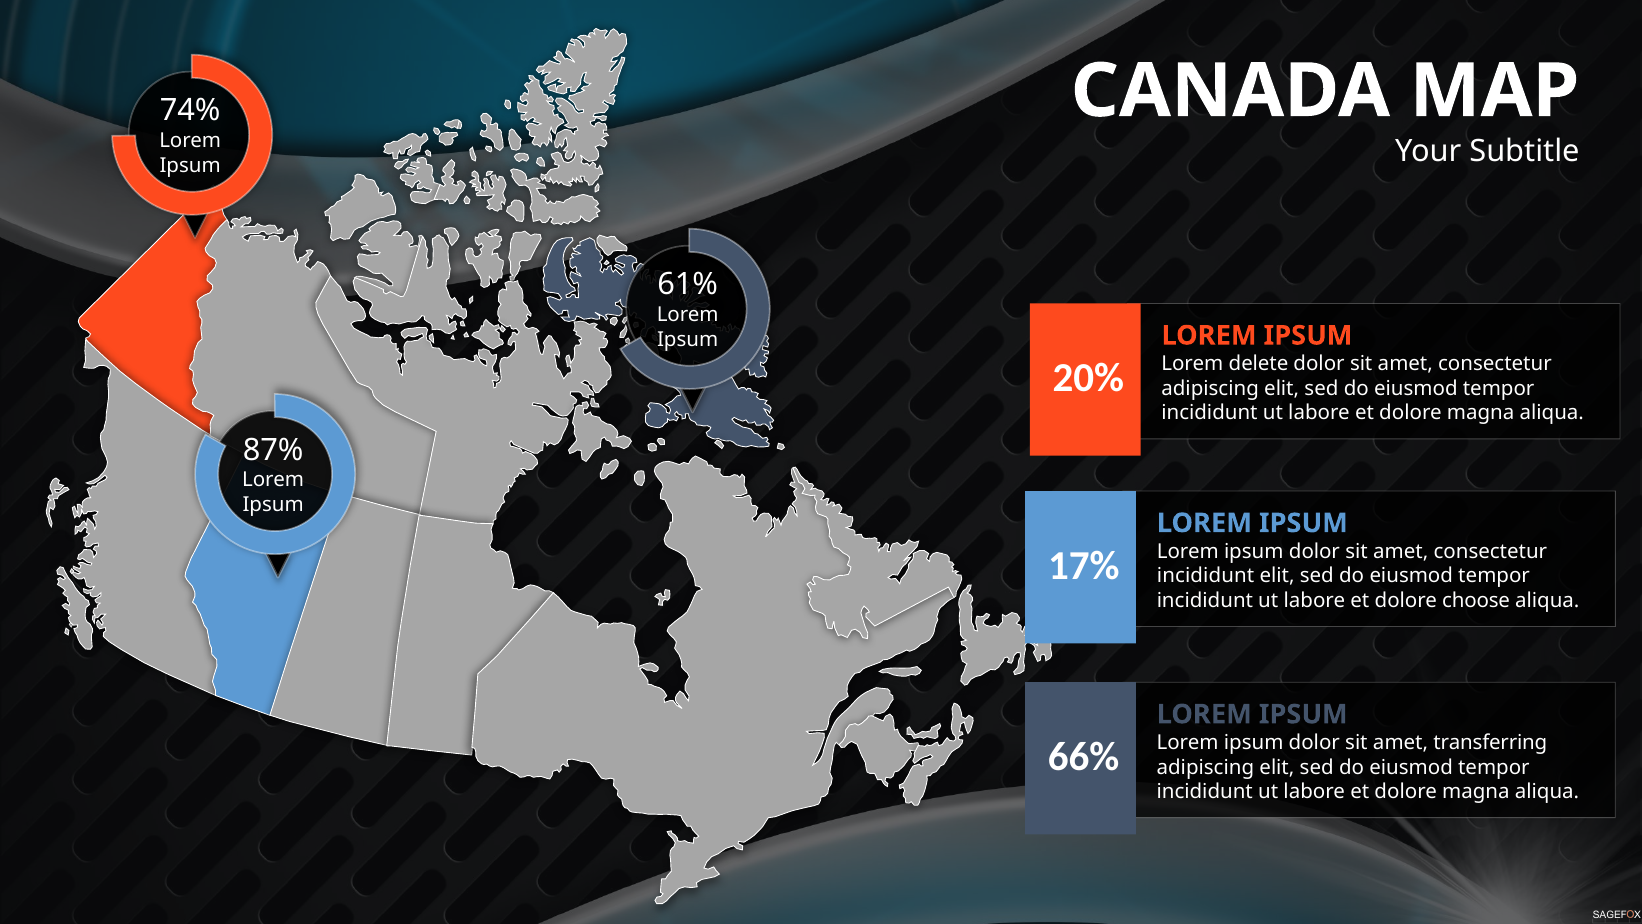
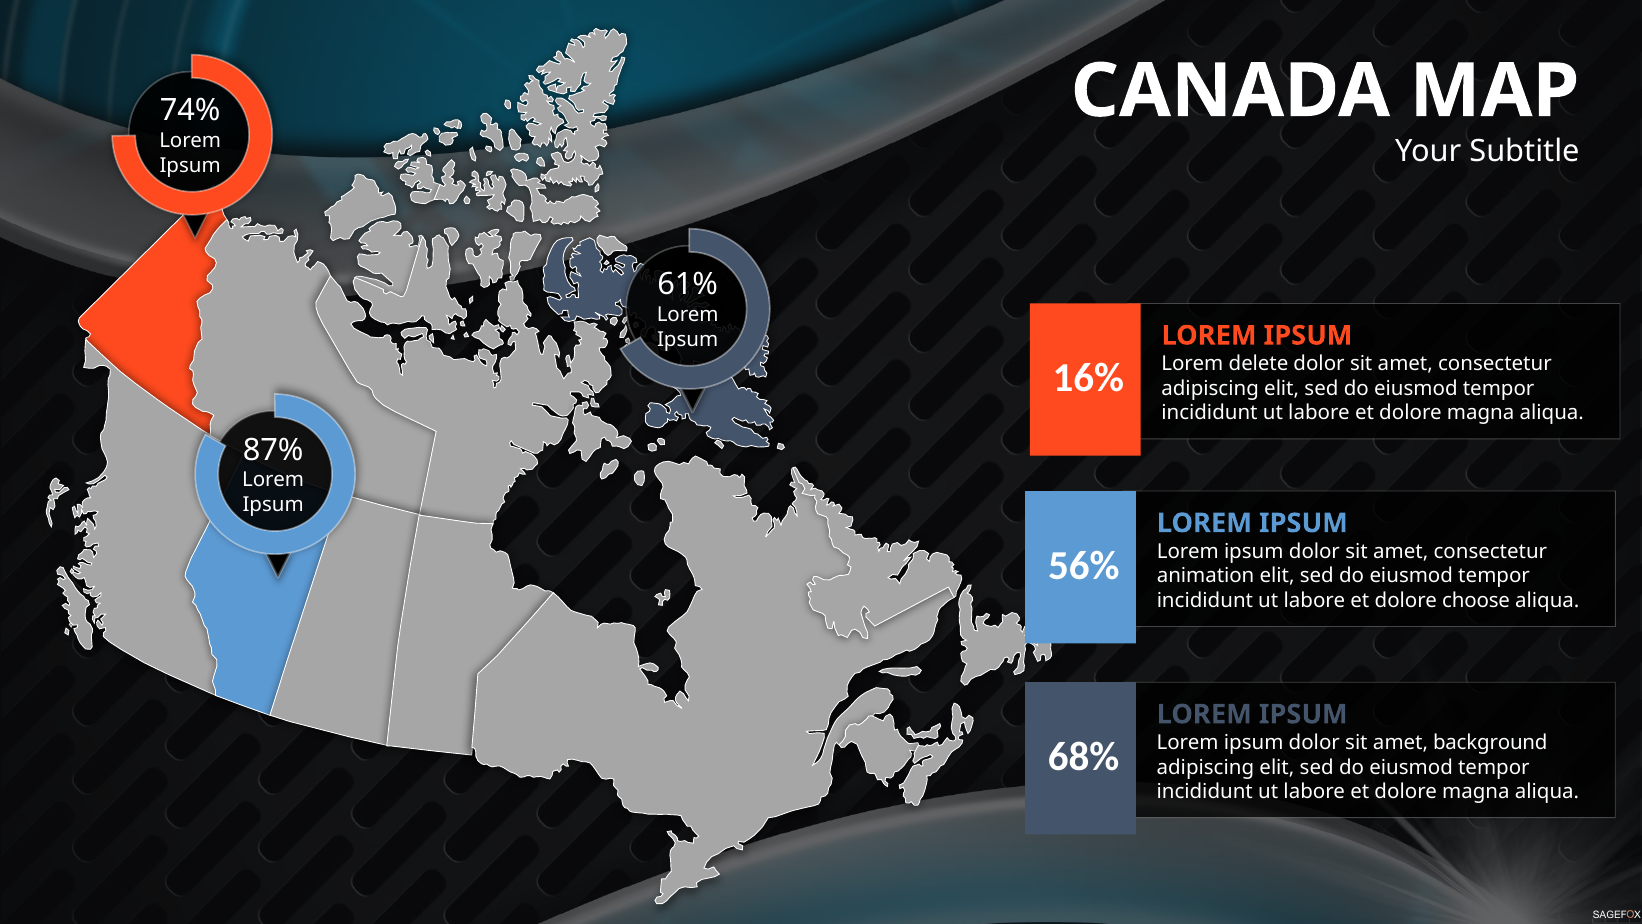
20%: 20% -> 16%
17%: 17% -> 56%
incididunt at (1206, 576): incididunt -> animation
transferring: transferring -> background
66%: 66% -> 68%
